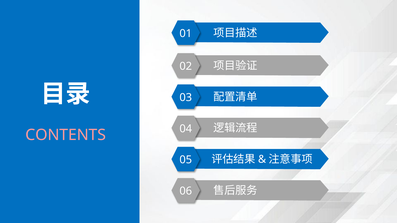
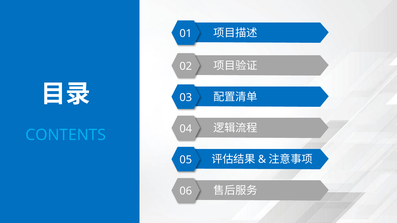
CONTENTS colour: pink -> light blue
